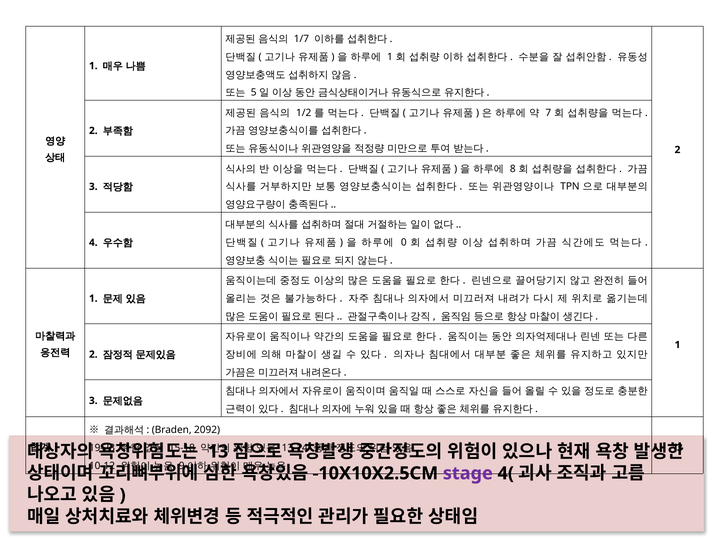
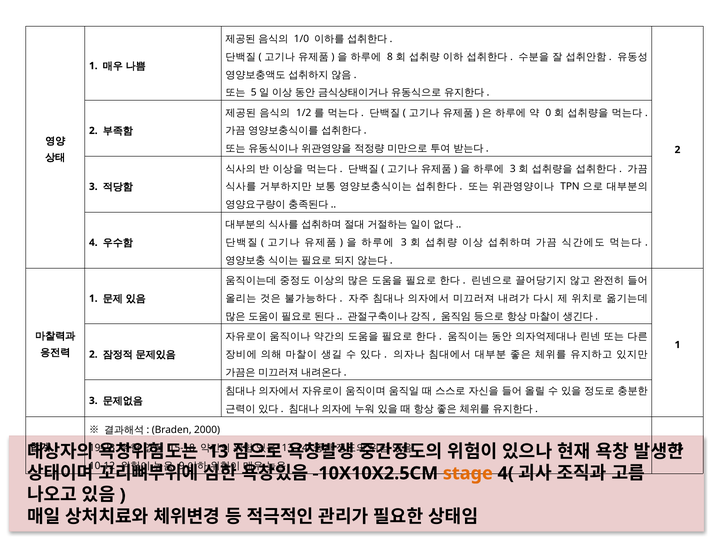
1/7: 1/7 -> 1/0
1 at (390, 57): 1 -> 8
7: 7 -> 0
8 at (513, 168): 8 -> 3
0 at (404, 242): 0 -> 3
2092: 2092 -> 2000
stage colour: purple -> orange
